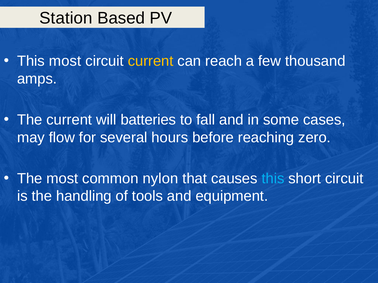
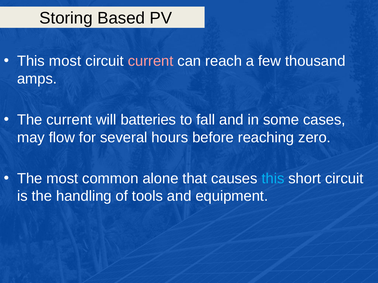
Station: Station -> Storing
current at (151, 61) colour: yellow -> pink
nylon: nylon -> alone
